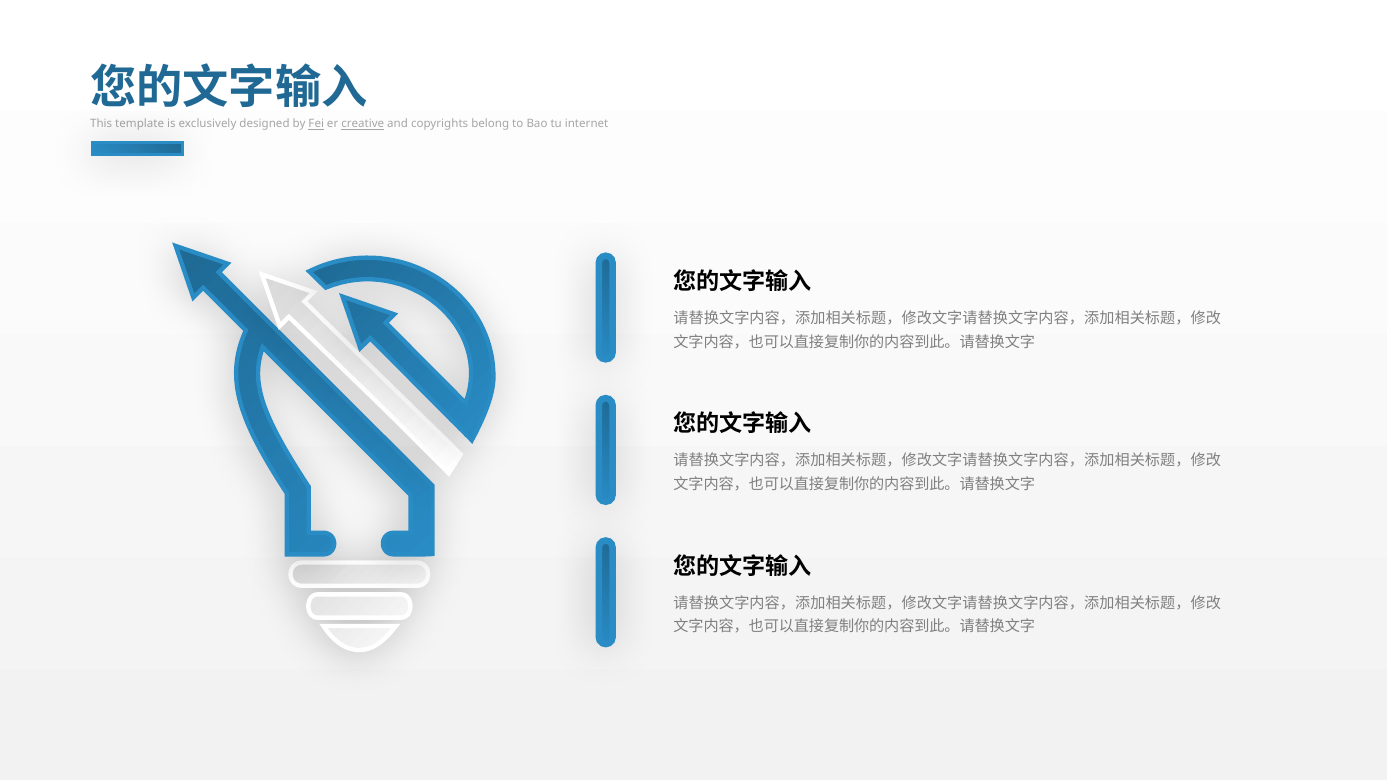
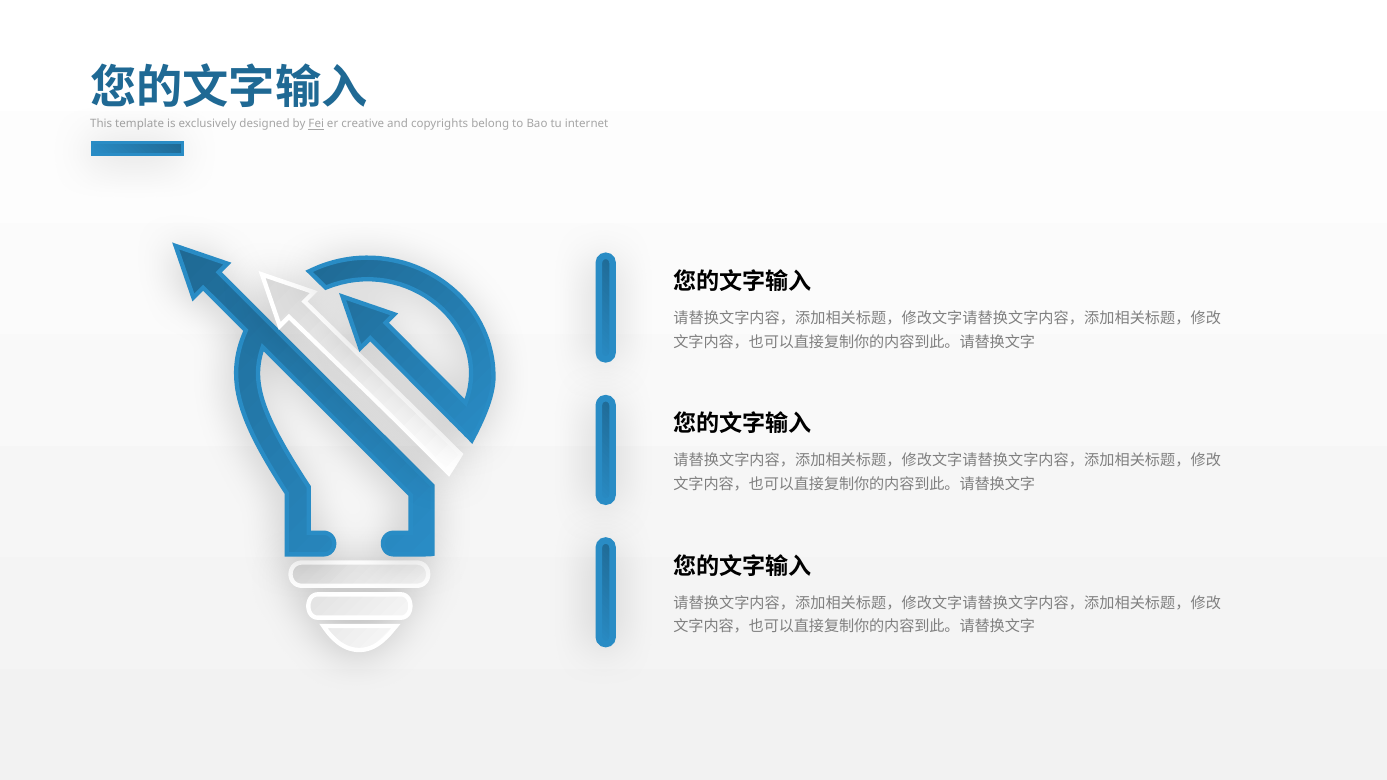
creative underline: present -> none
